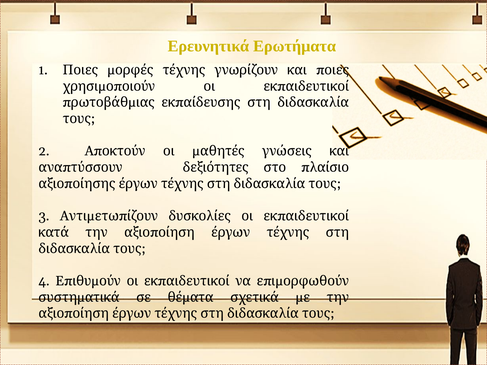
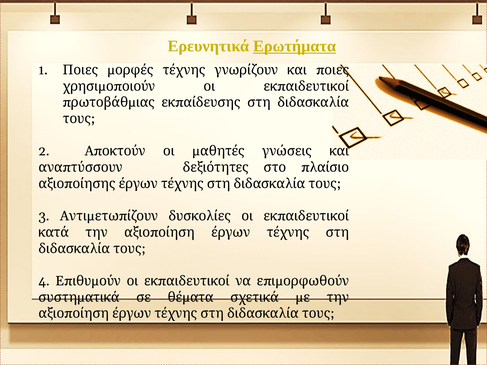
Ερωτήματα underline: none -> present
